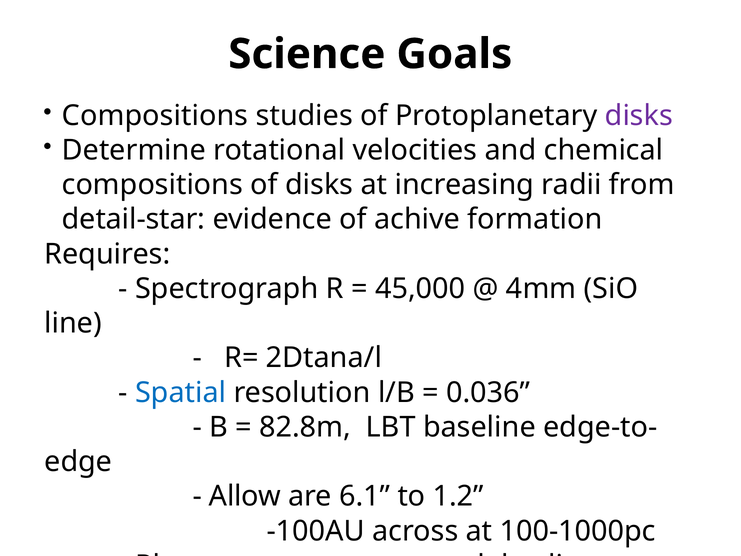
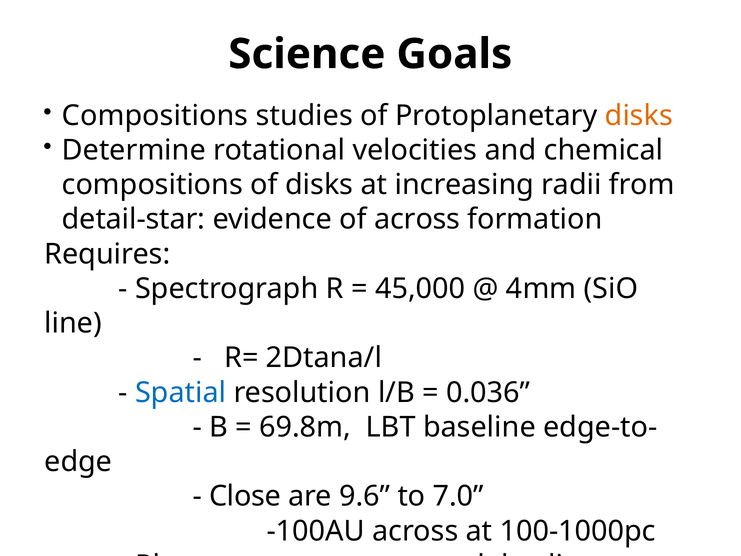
disks at (639, 116) colour: purple -> orange
of achive: achive -> across
82.8m: 82.8m -> 69.8m
Allow: Allow -> Close
6.1: 6.1 -> 9.6
1.2: 1.2 -> 7.0
